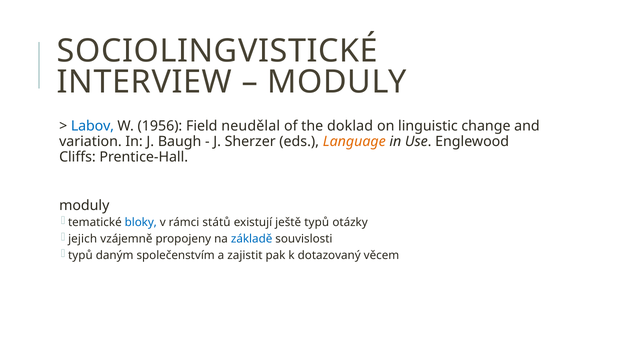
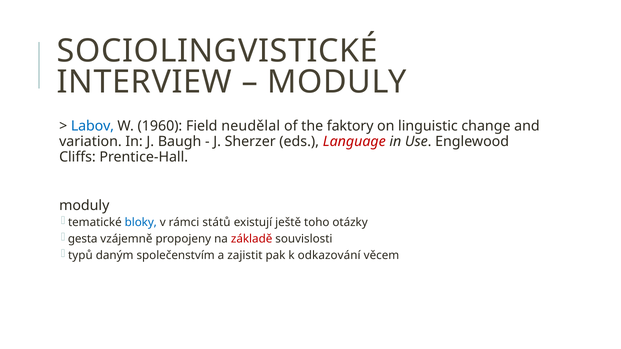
1956: 1956 -> 1960
doklad: doklad -> faktory
Language colour: orange -> red
ještě typů: typů -> toho
jejich: jejich -> gesta
základě colour: blue -> red
dotazovaný: dotazovaný -> odkazování
